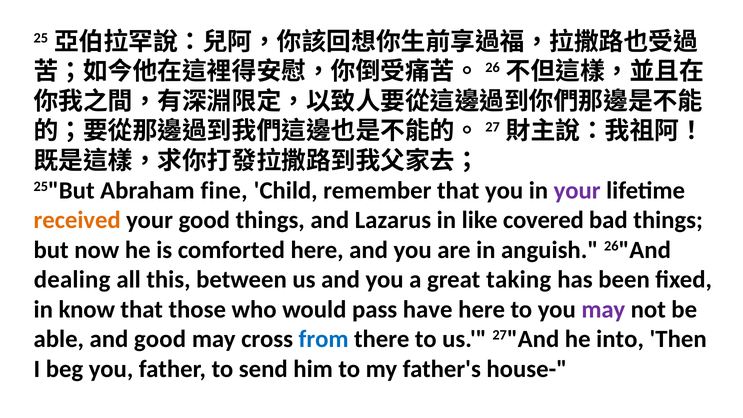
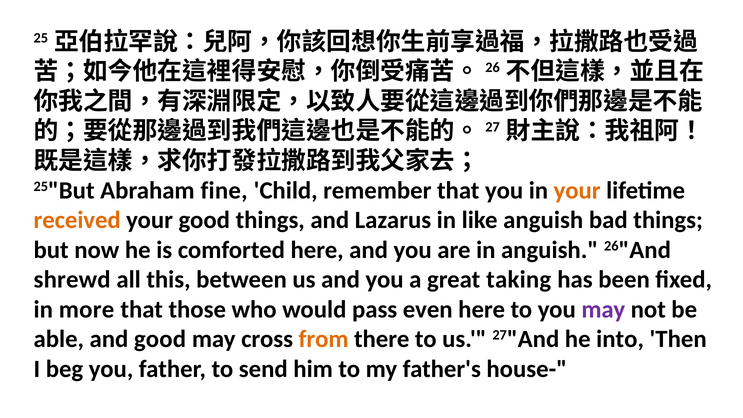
your at (577, 191) colour: purple -> orange
like covered: covered -> anguish
dealing: dealing -> shrewd
know: know -> more
have: have -> even
from colour: blue -> orange
